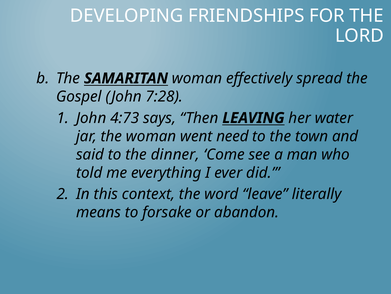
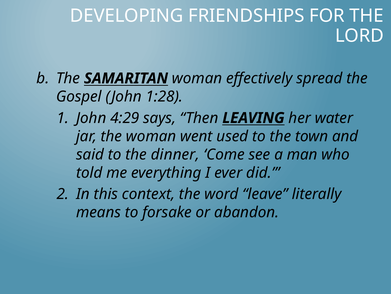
7:28: 7:28 -> 1:28
4:73: 4:73 -> 4:29
need: need -> used
